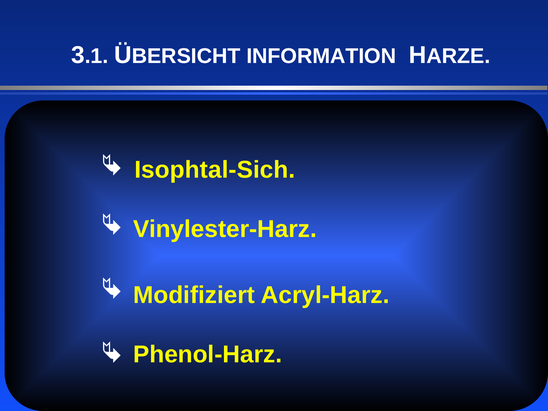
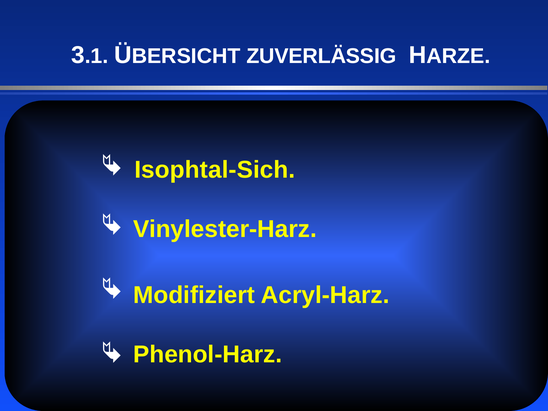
INFORMATION: INFORMATION -> ZUVERLÄSSIG
